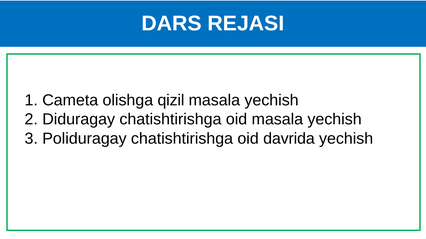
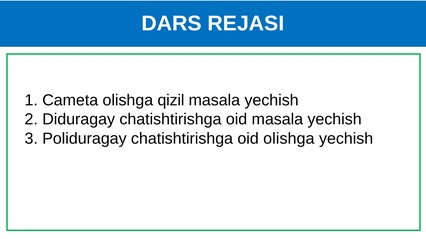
oid davrida: davrida -> olishga
